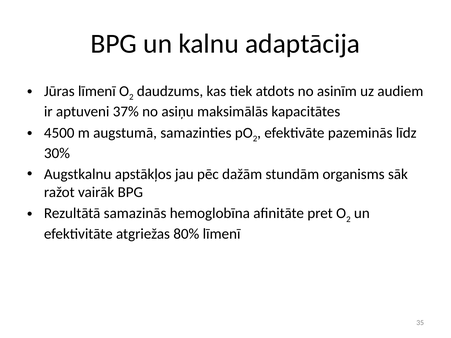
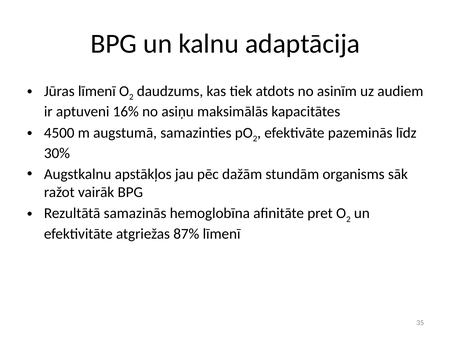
37%: 37% -> 16%
80%: 80% -> 87%
